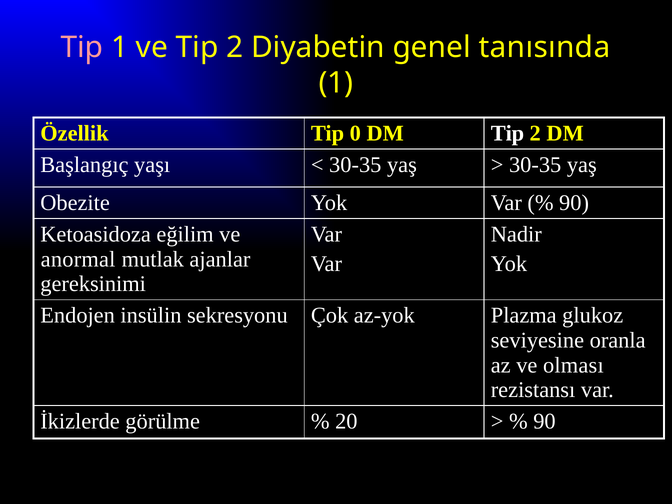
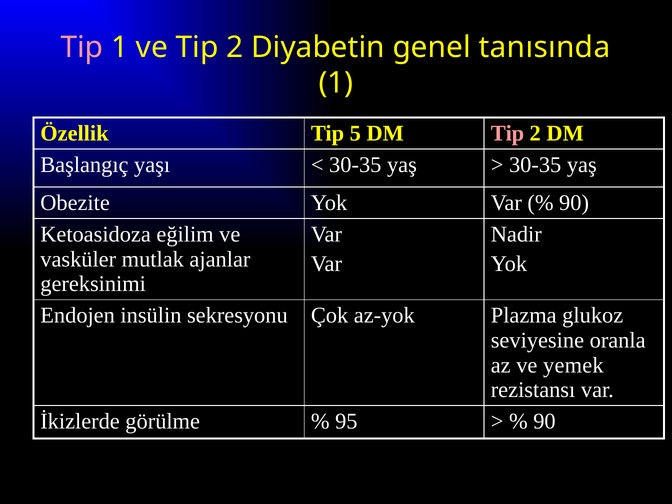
0: 0 -> 5
Tip at (508, 134) colour: white -> pink
anormal: anormal -> vasküler
olması: olması -> yemek
20: 20 -> 95
